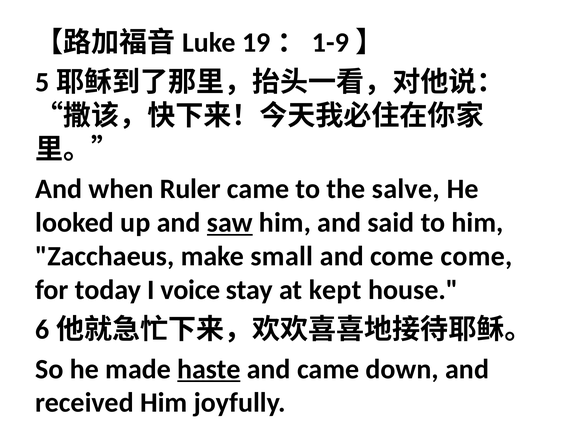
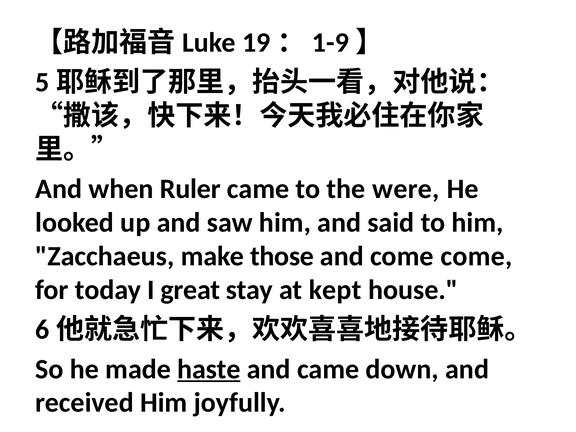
salve: salve -> were
saw underline: present -> none
small: small -> those
voice: voice -> great
